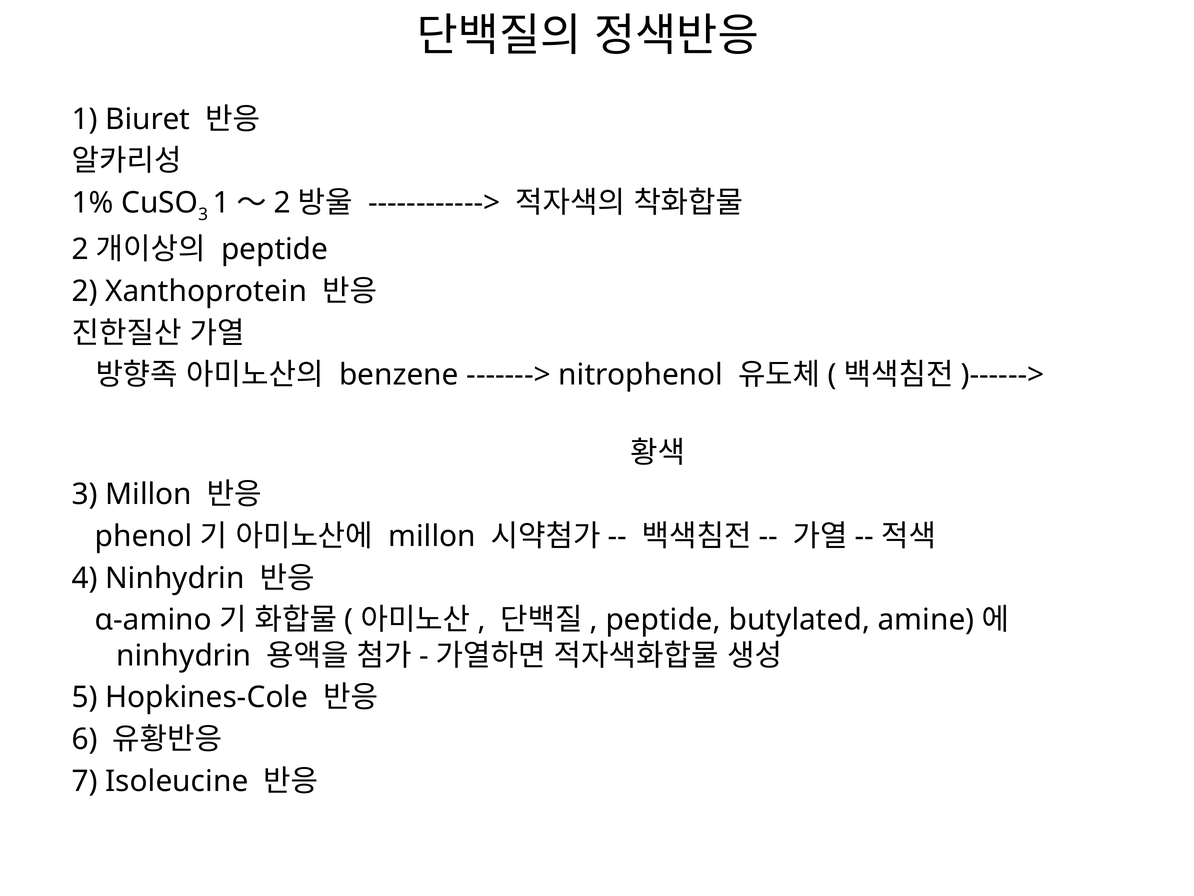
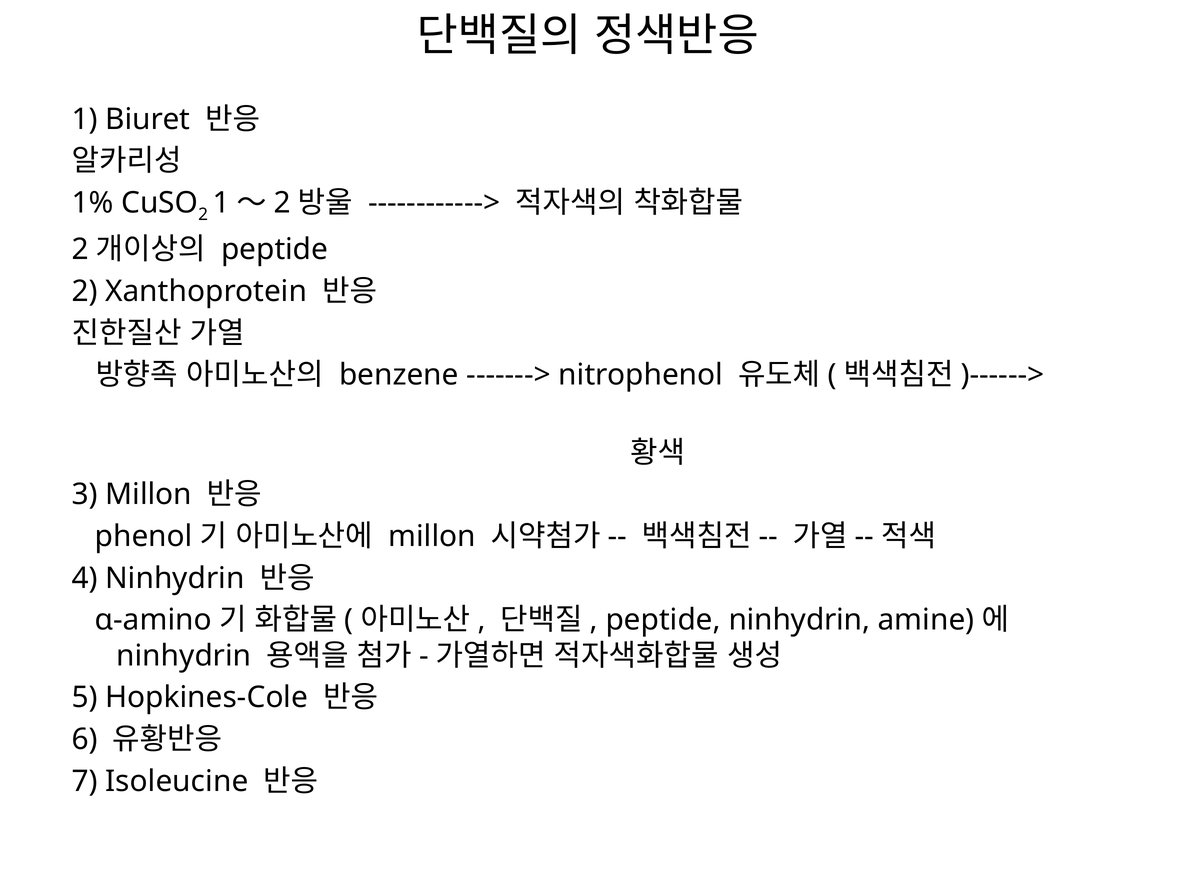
3 at (203, 214): 3 -> 2
peptide butylated: butylated -> ninhydrin
